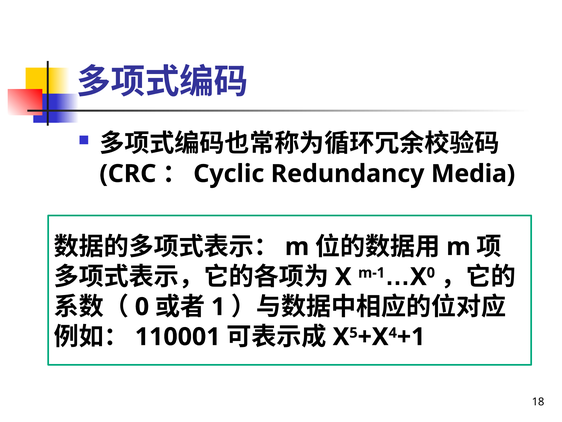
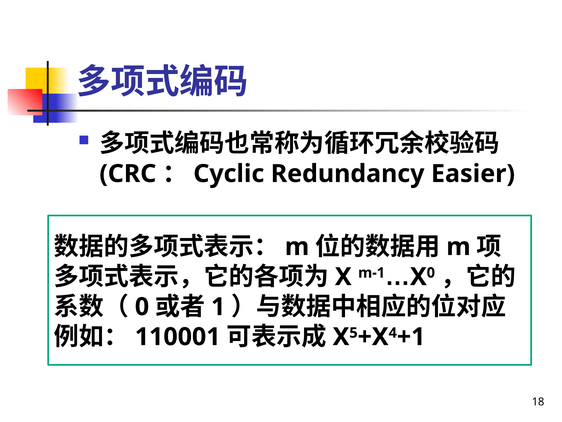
Media: Media -> Easier
